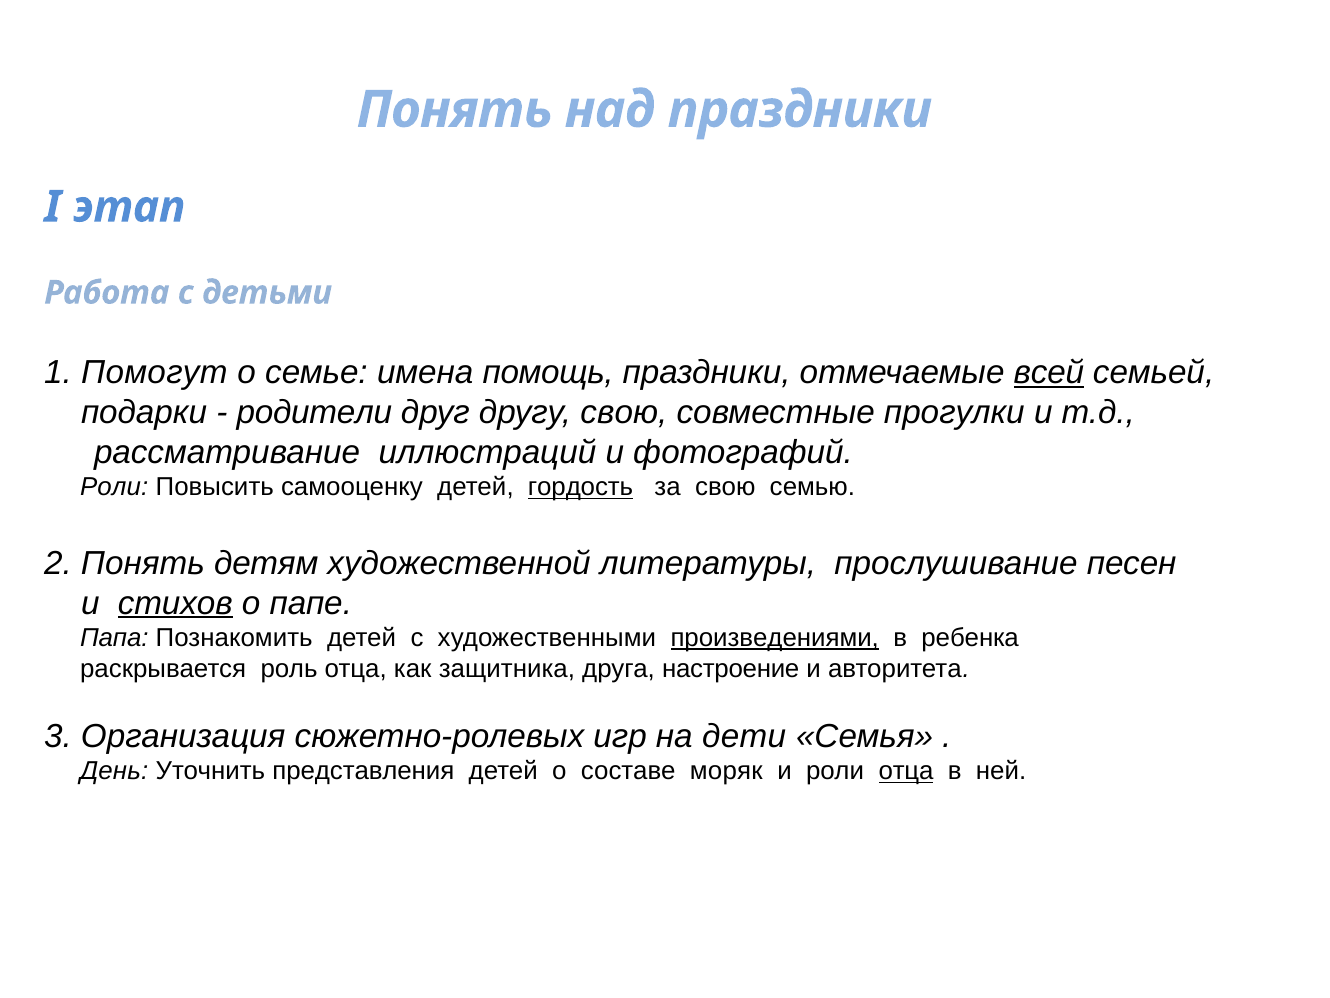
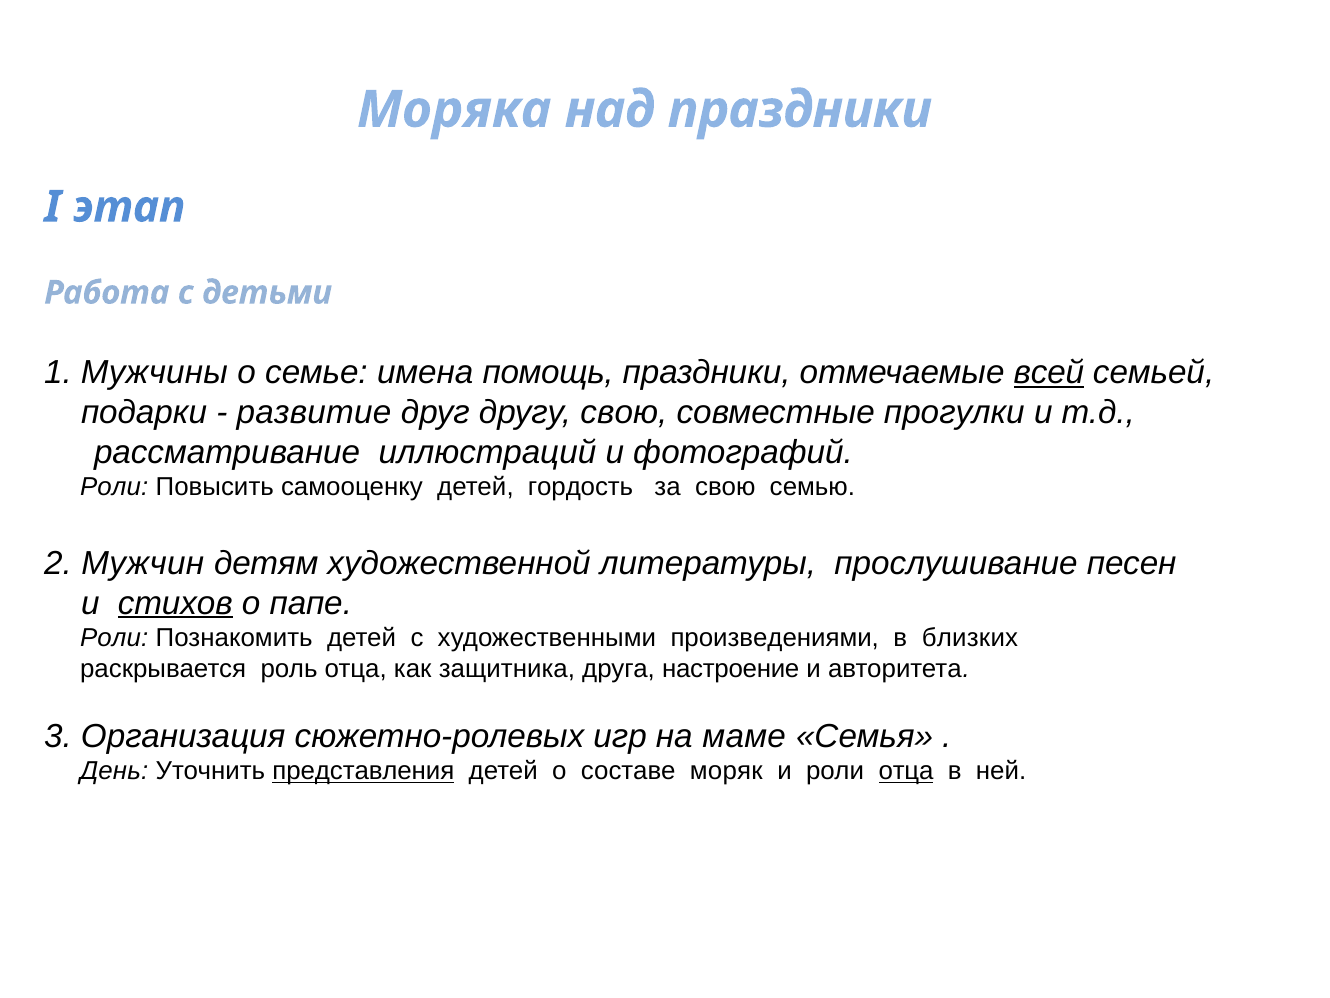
Понять at (455, 110): Понять -> Моряка
Помогут: Помогут -> Мужчины
родители: родители -> развитие
гордость underline: present -> none
2 Понять: Понять -> Мужчин
Папа at (114, 638): Папа -> Роли
произведениями underline: present -> none
ребенка: ребенка -> близких
дети: дети -> маме
представления underline: none -> present
